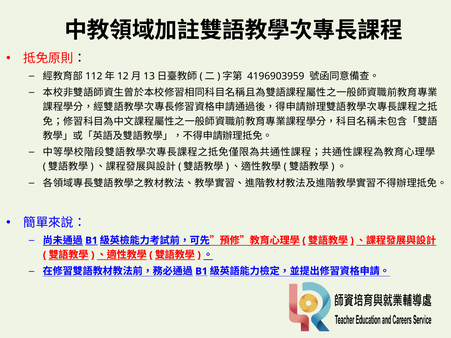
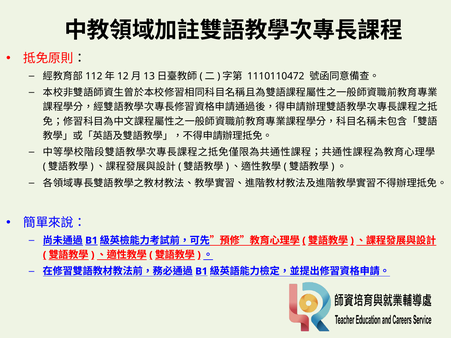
4196903959: 4196903959 -> 1110110472
